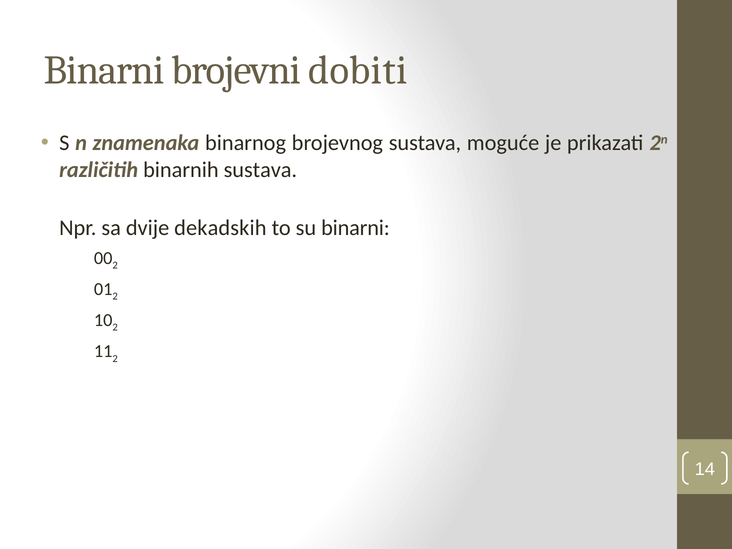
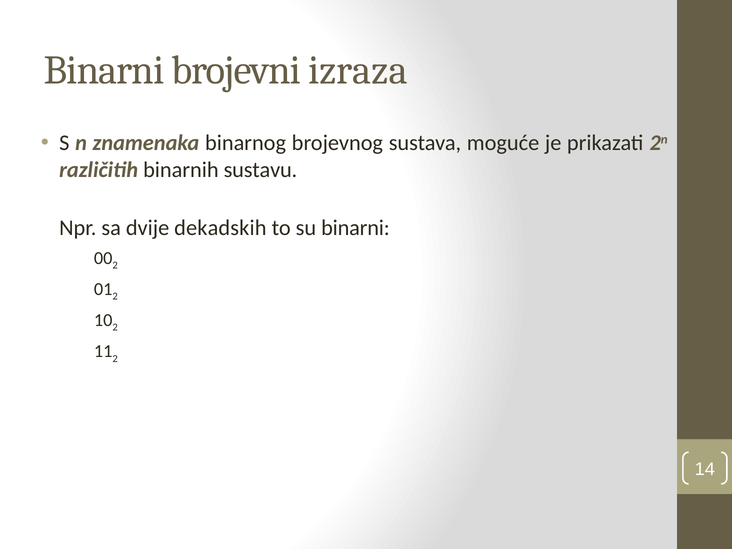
dobiti: dobiti -> izraza
binarnih sustava: sustava -> sustavu
